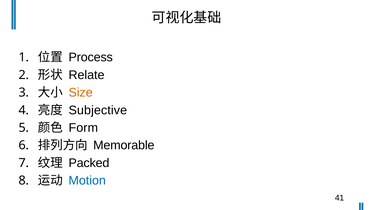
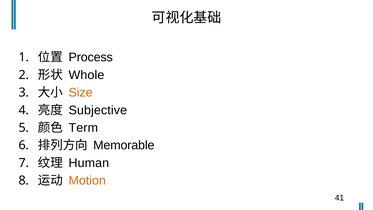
Relate: Relate -> Whole
Form: Form -> Term
Packed: Packed -> Human
Motion colour: blue -> orange
